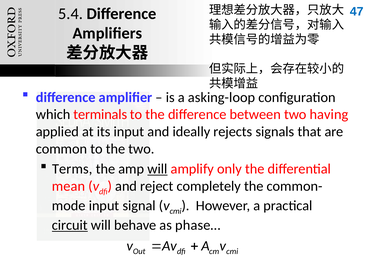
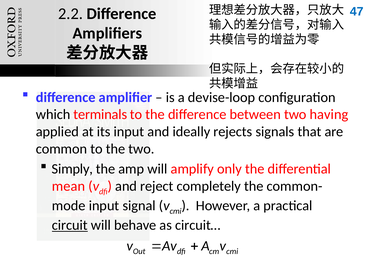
5.4: 5.4 -> 2.2
asking-loop: asking-loop -> devise-loop
Terms: Terms -> Simply
will at (157, 169) underline: present -> none
phase…: phase… -> circuit…
